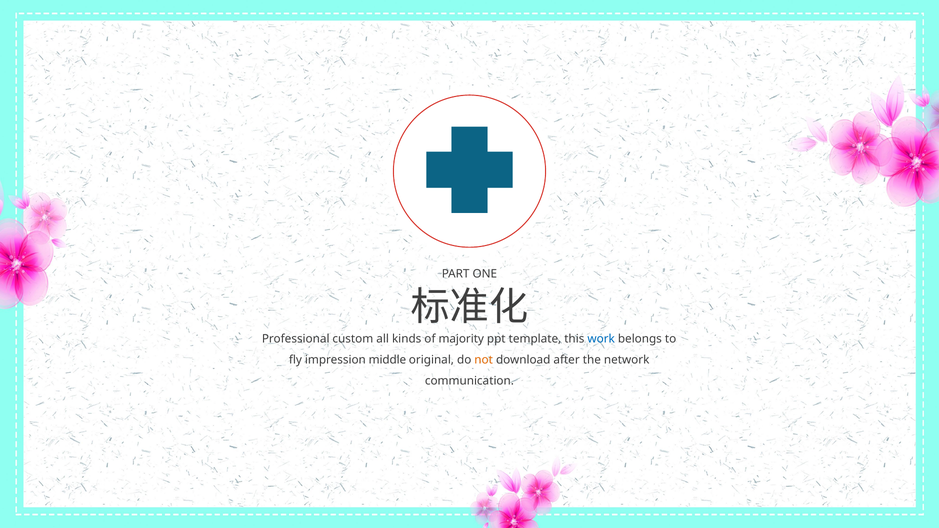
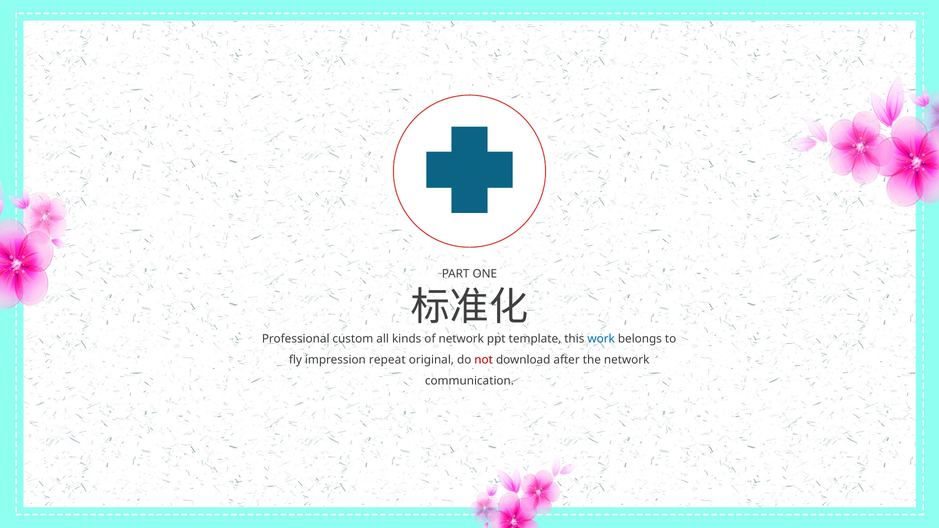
of majority: majority -> network
middle: middle -> repeat
not colour: orange -> red
